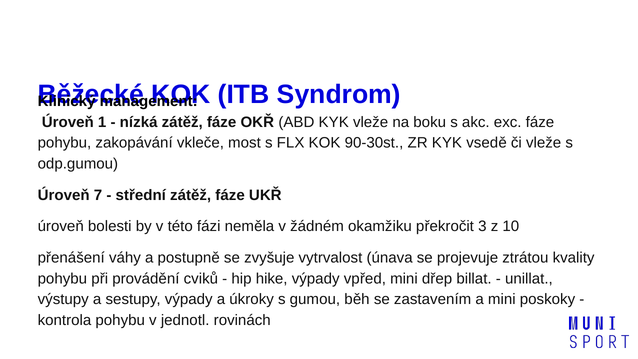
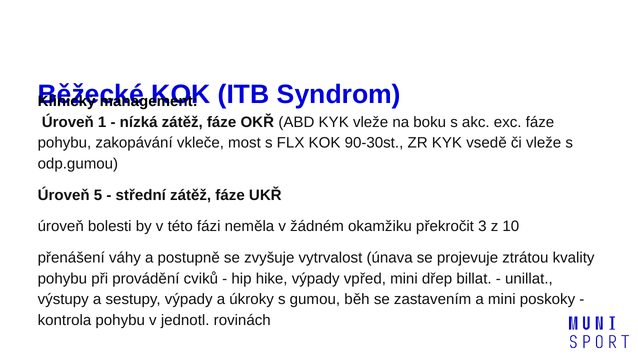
7: 7 -> 5
